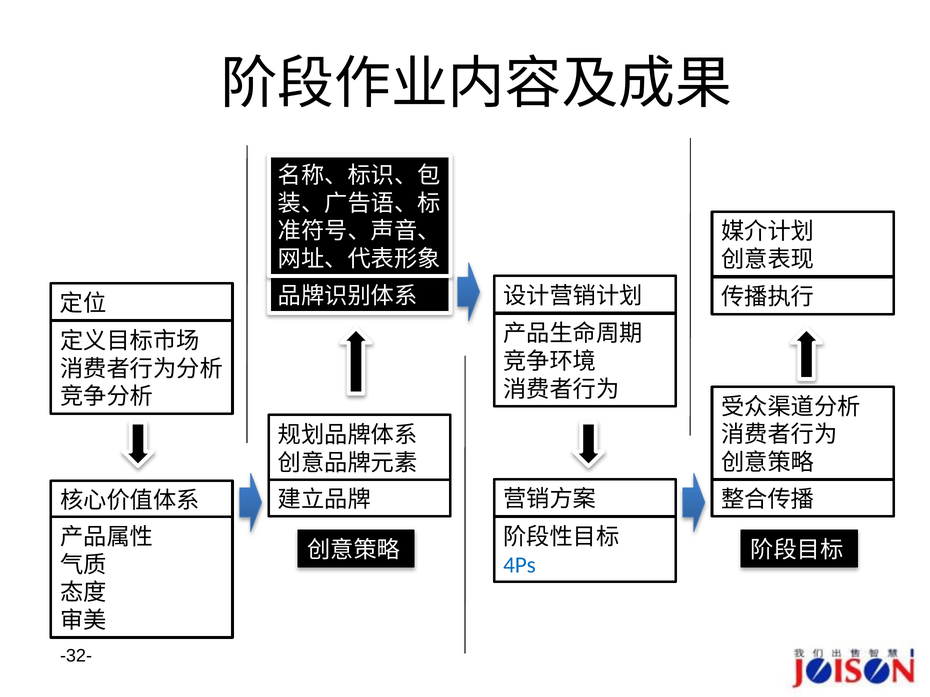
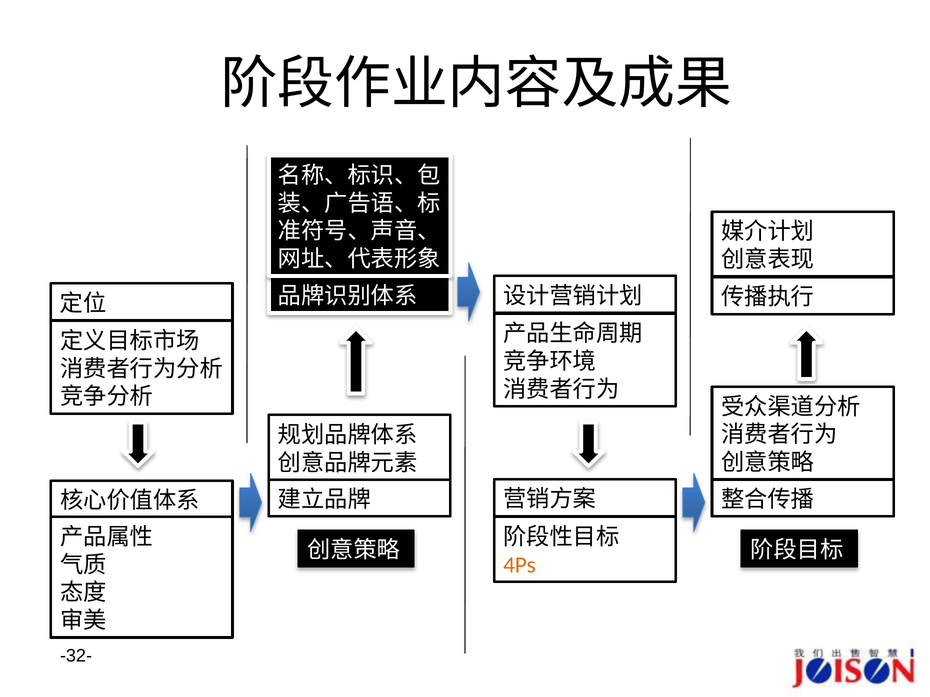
4Ps colour: blue -> orange
